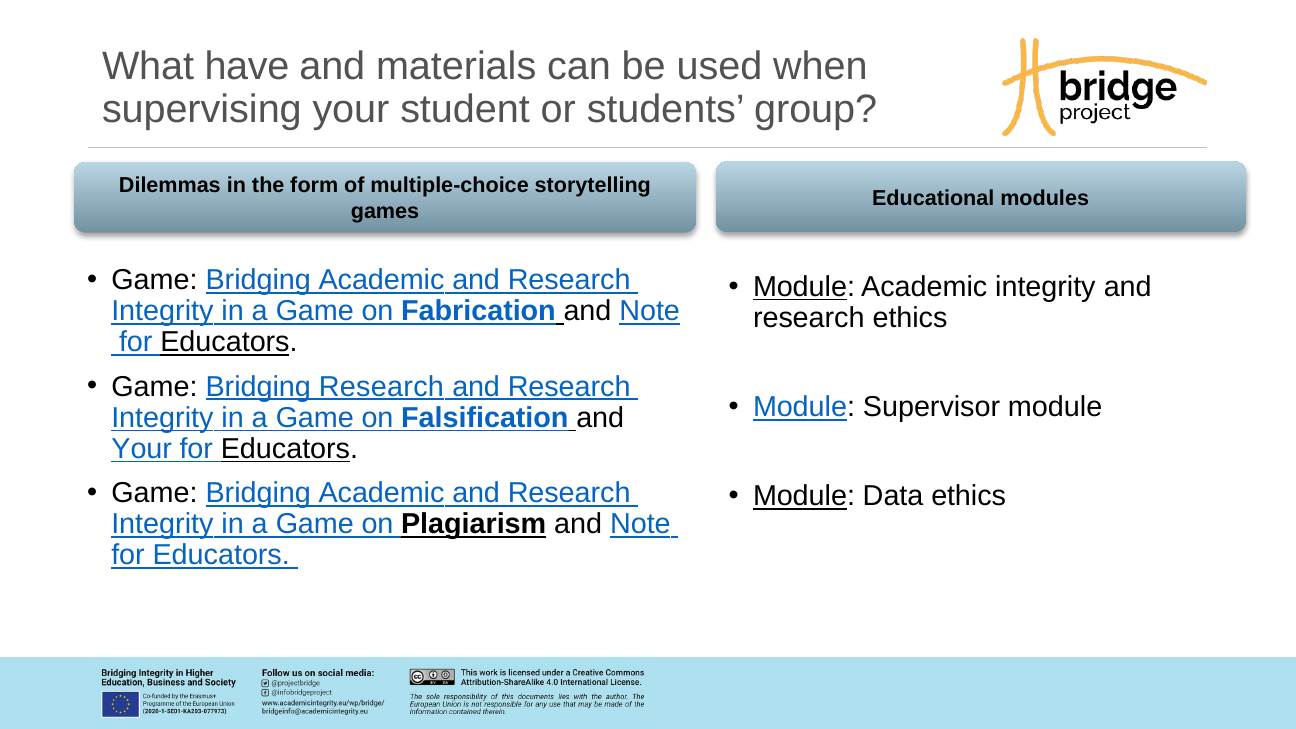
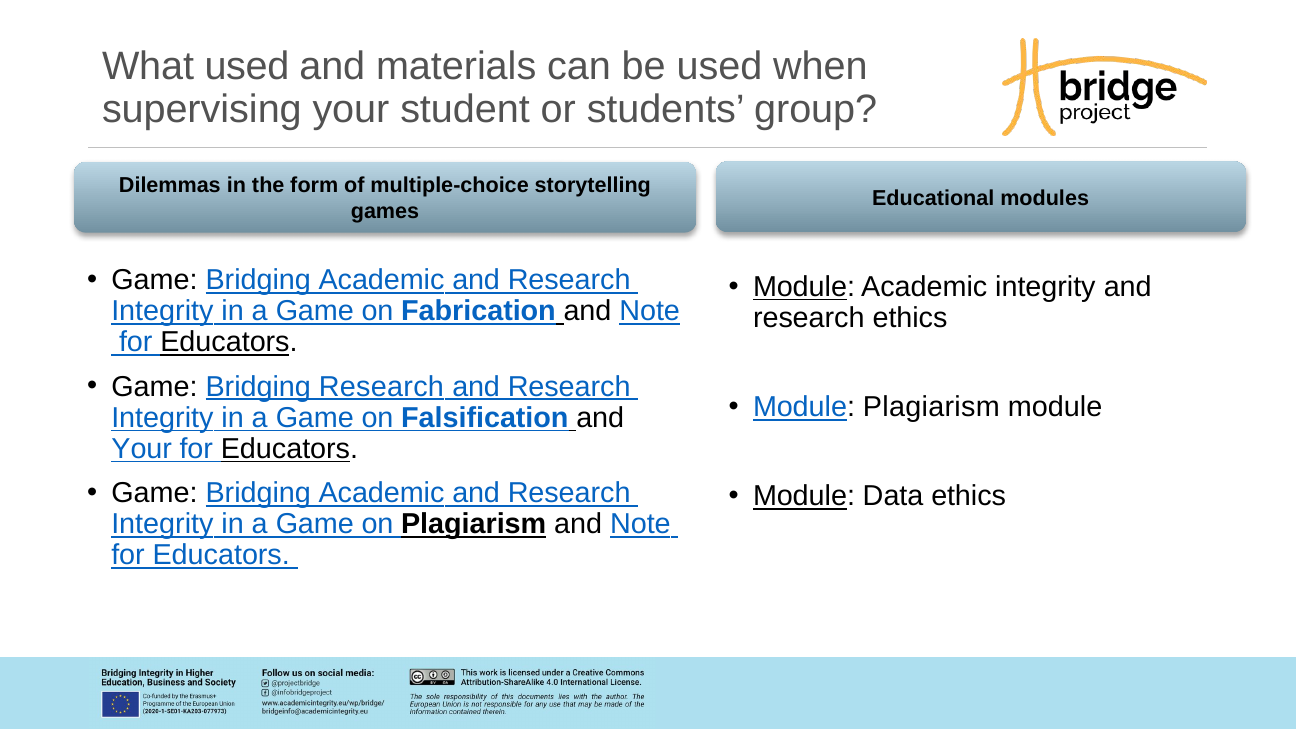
What have: have -> used
Module Supervisor: Supervisor -> Plagiarism
